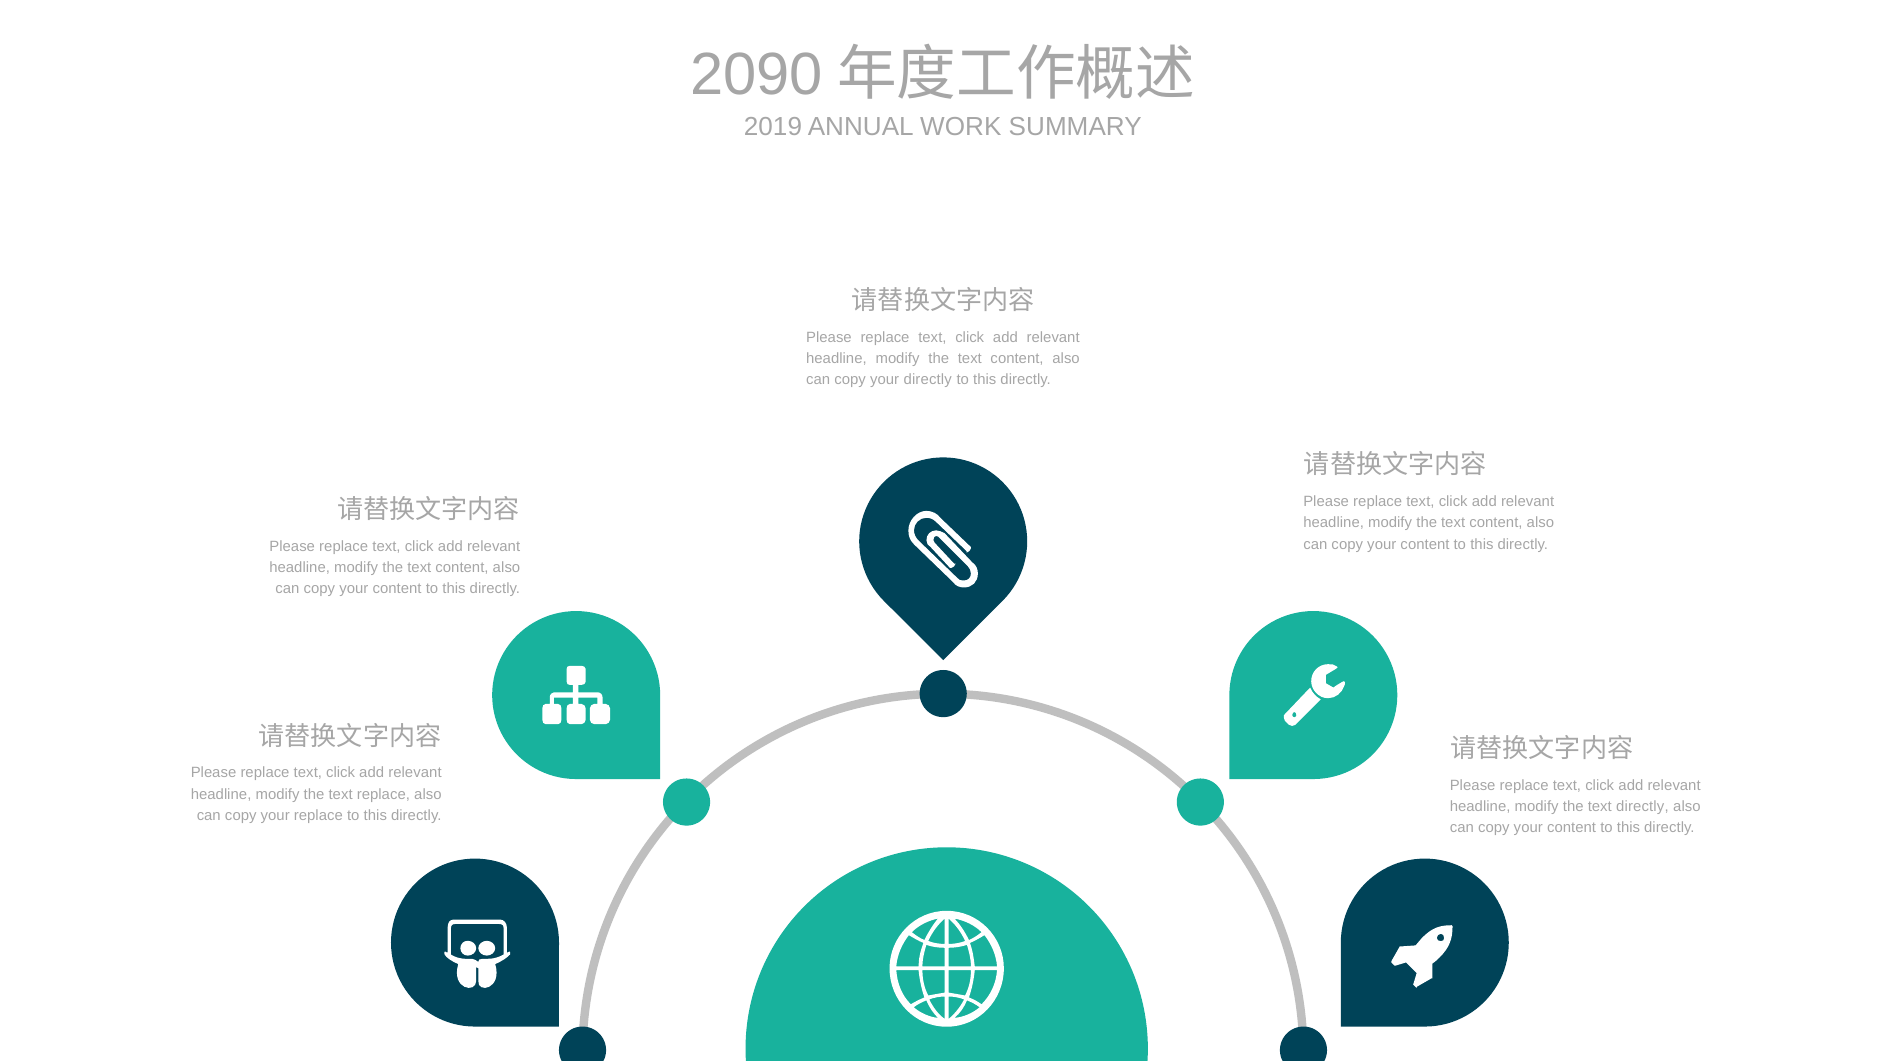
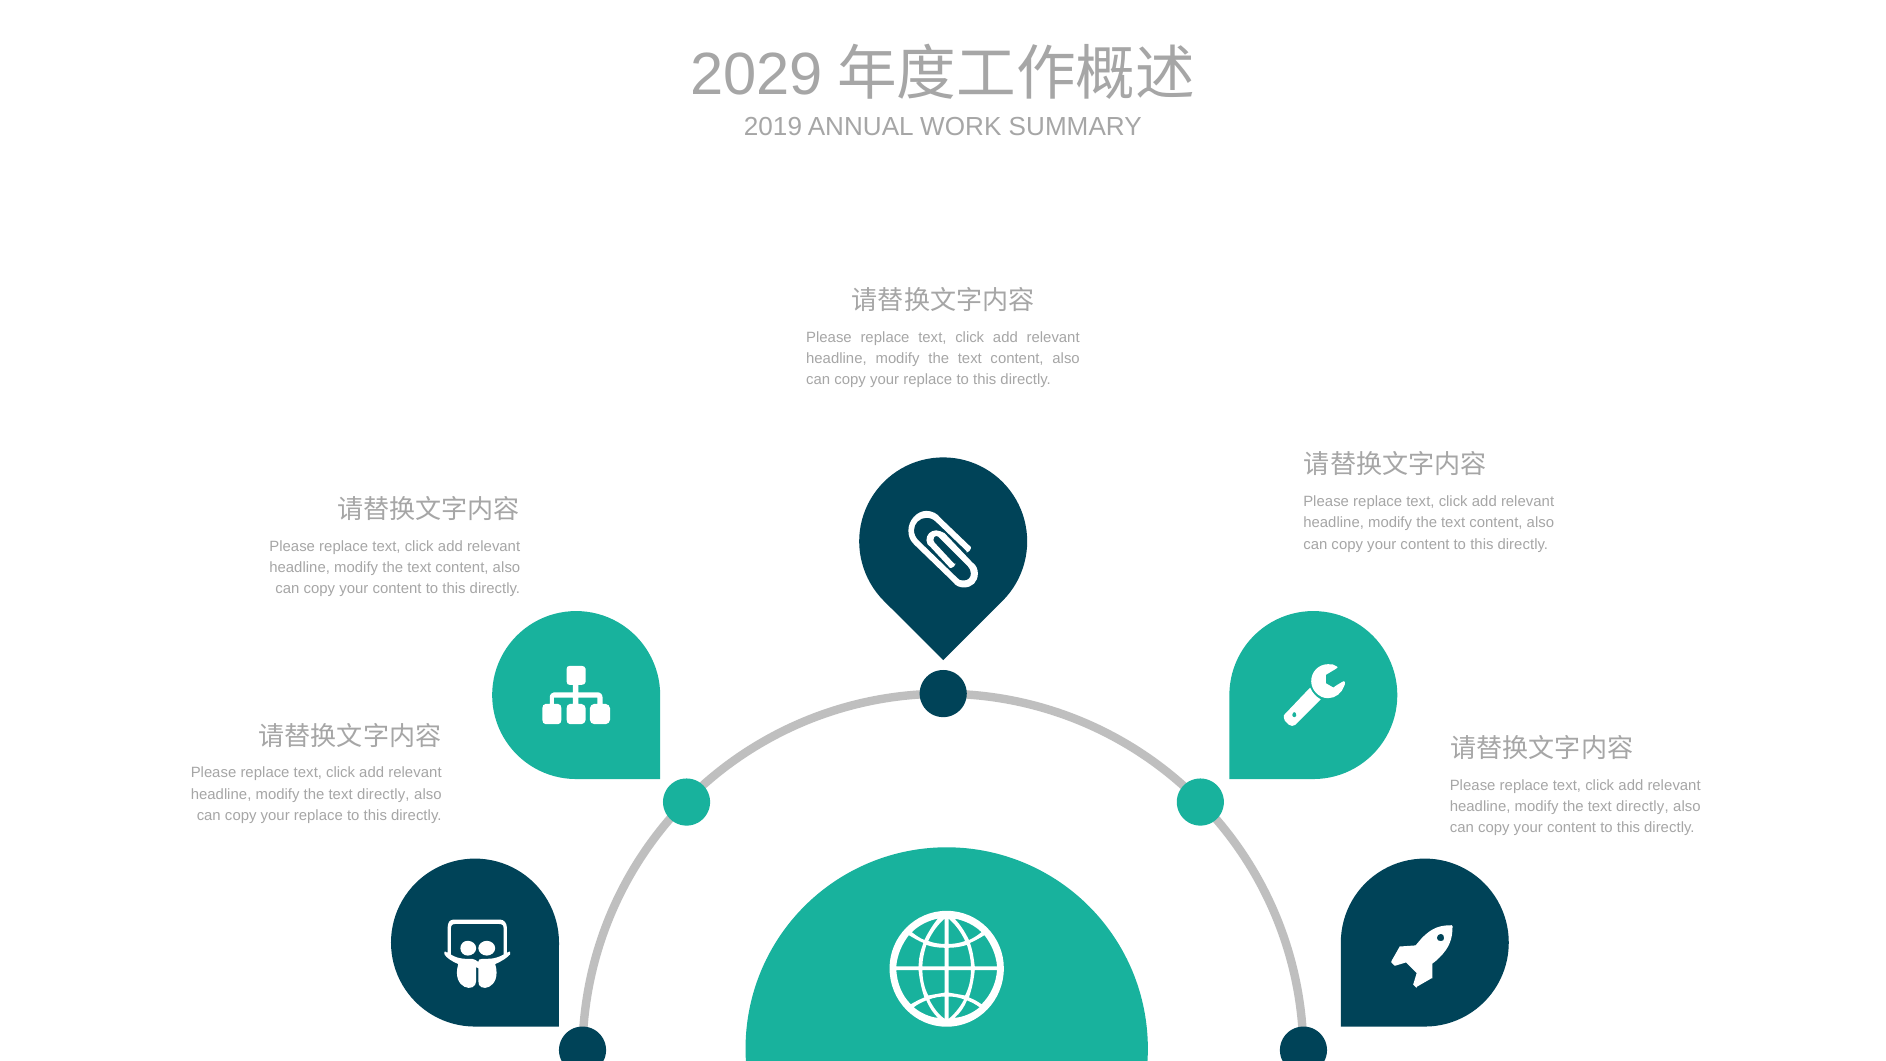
2090: 2090 -> 2029
directly at (928, 380): directly -> replace
replace at (383, 794): replace -> directly
